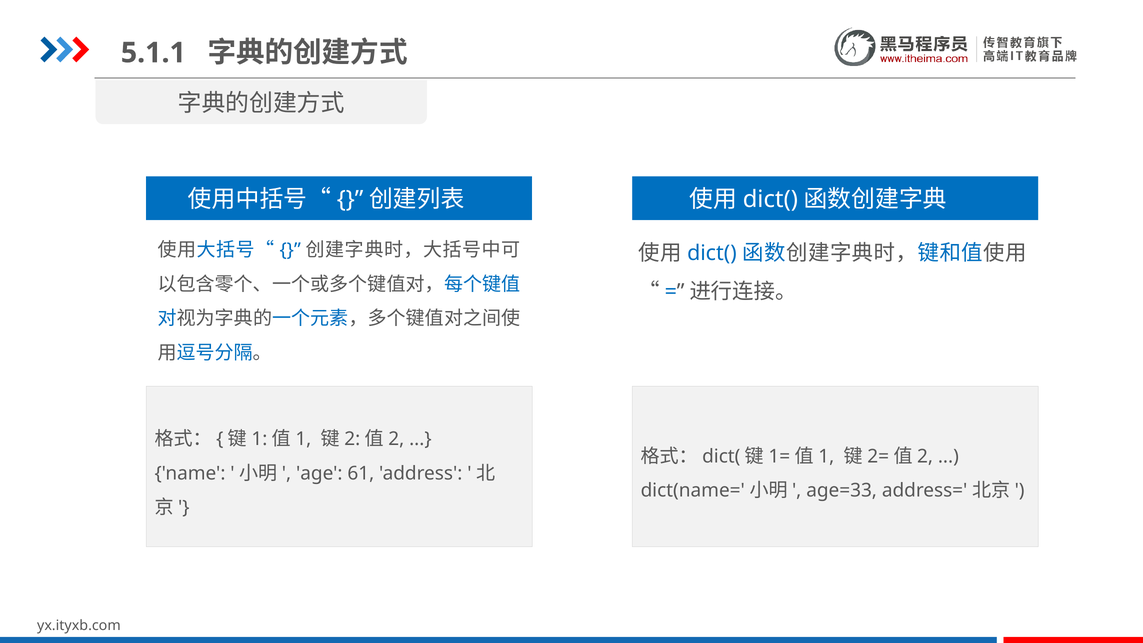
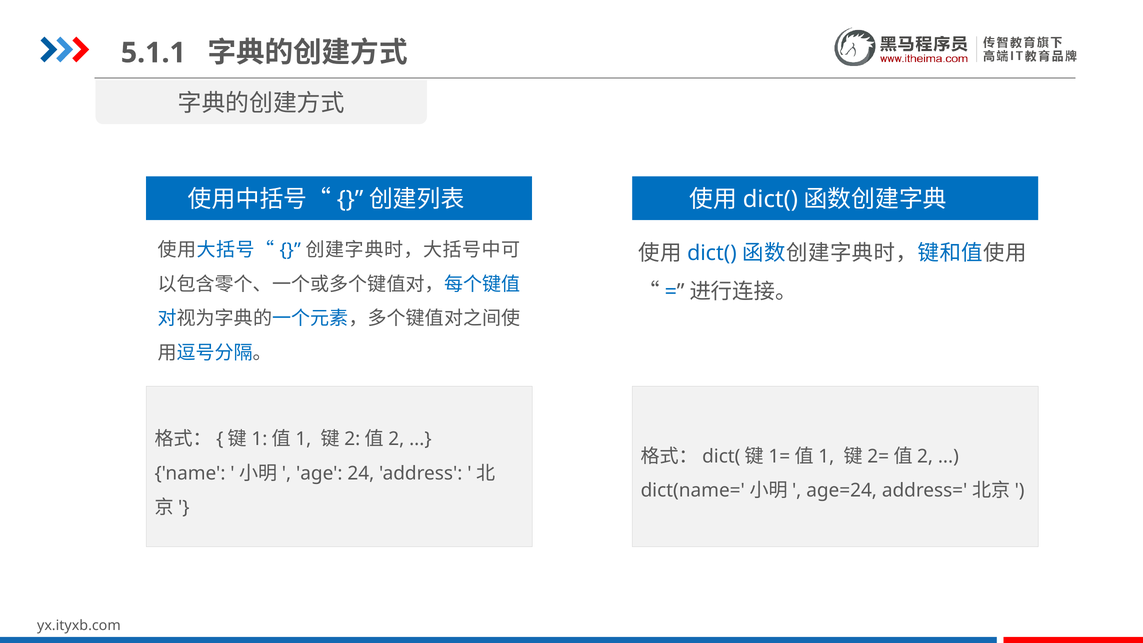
61: 61 -> 24
age=33: age=33 -> age=24
